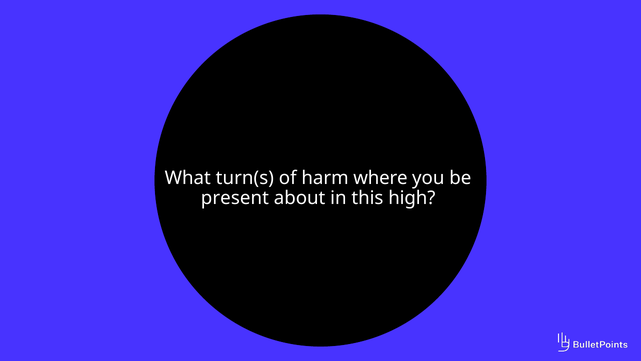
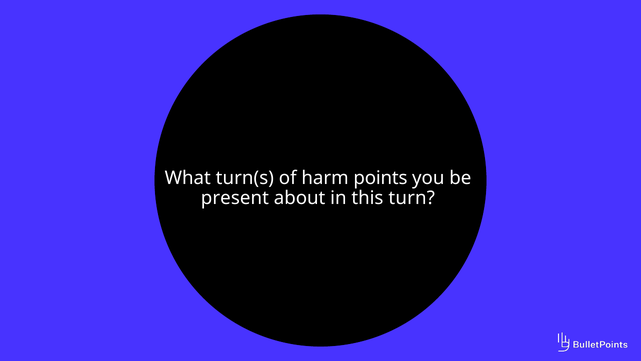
where: where -> points
high: high -> turn
